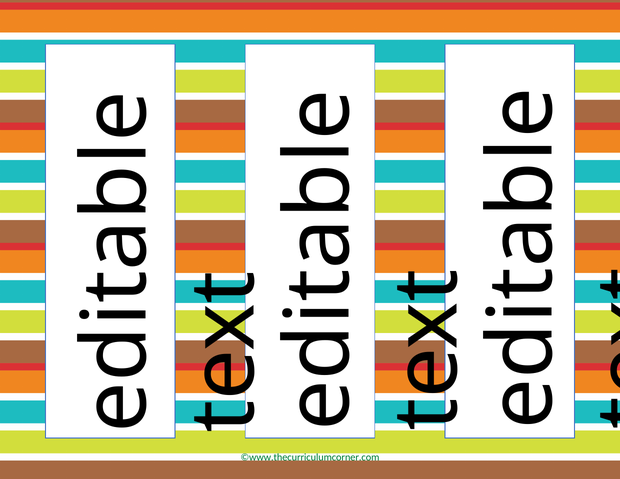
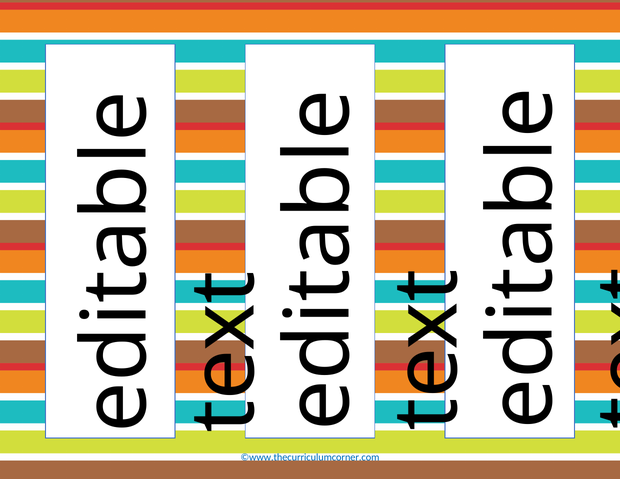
©www.thecurriculumcorner.com colour: green -> blue
